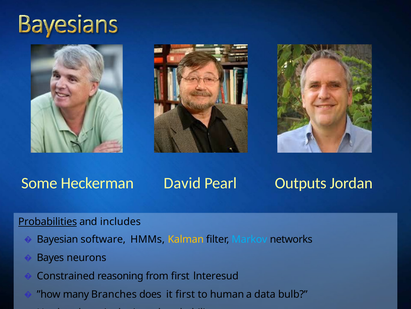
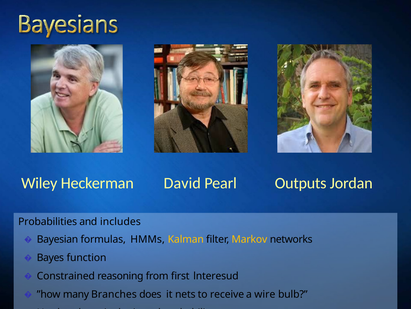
Some: Some -> Wiley
Probabilities underline: present -> none
software: software -> formulas
Markov colour: light blue -> yellow
neurons: neurons -> function
it first: first -> nets
human: human -> receive
data: data -> wire
